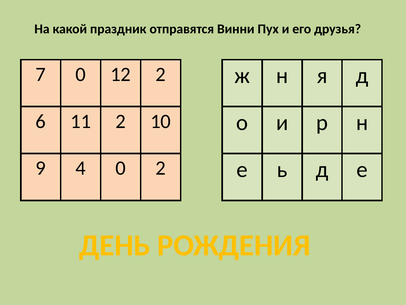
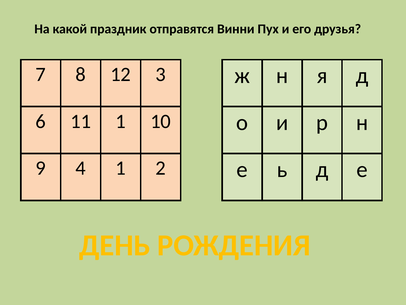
7 0: 0 -> 8
12 2: 2 -> 3
11 2: 2 -> 1
4 0: 0 -> 1
